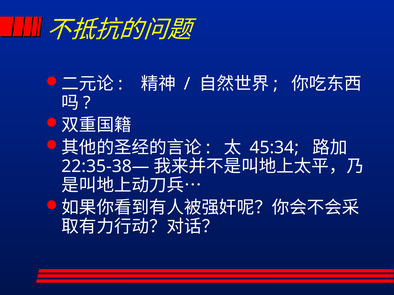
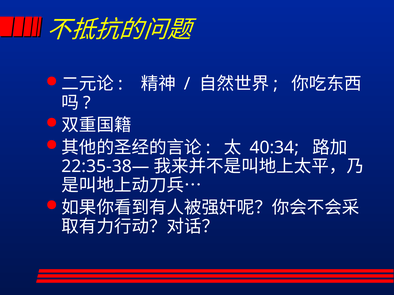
45:34: 45:34 -> 40:34
